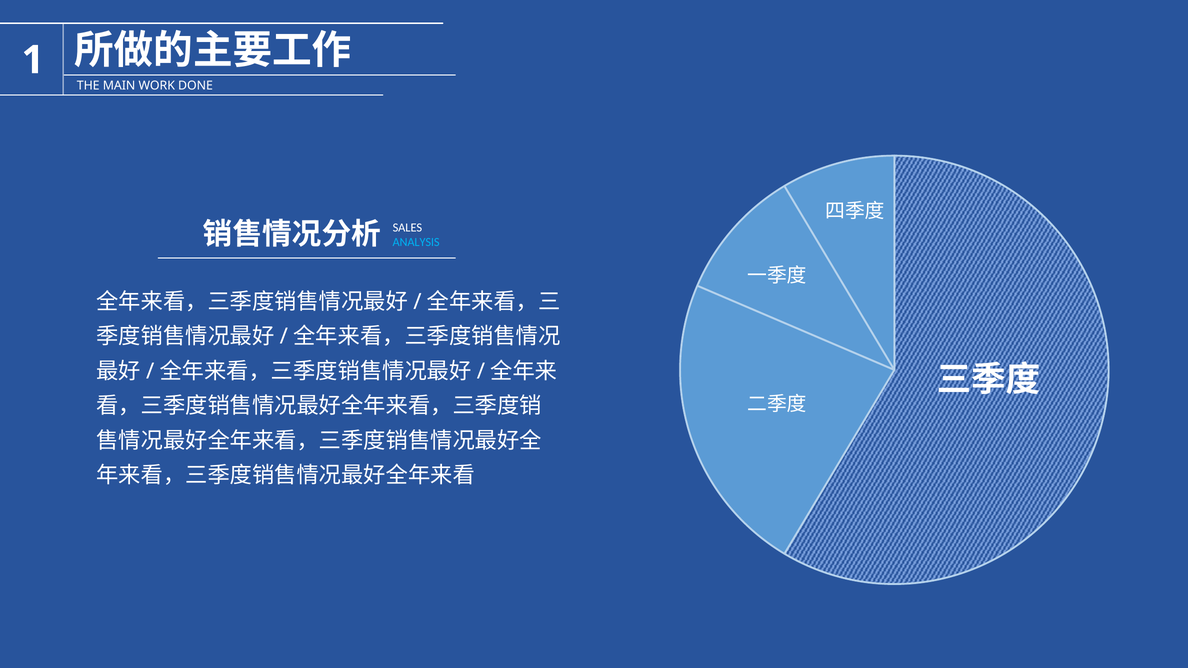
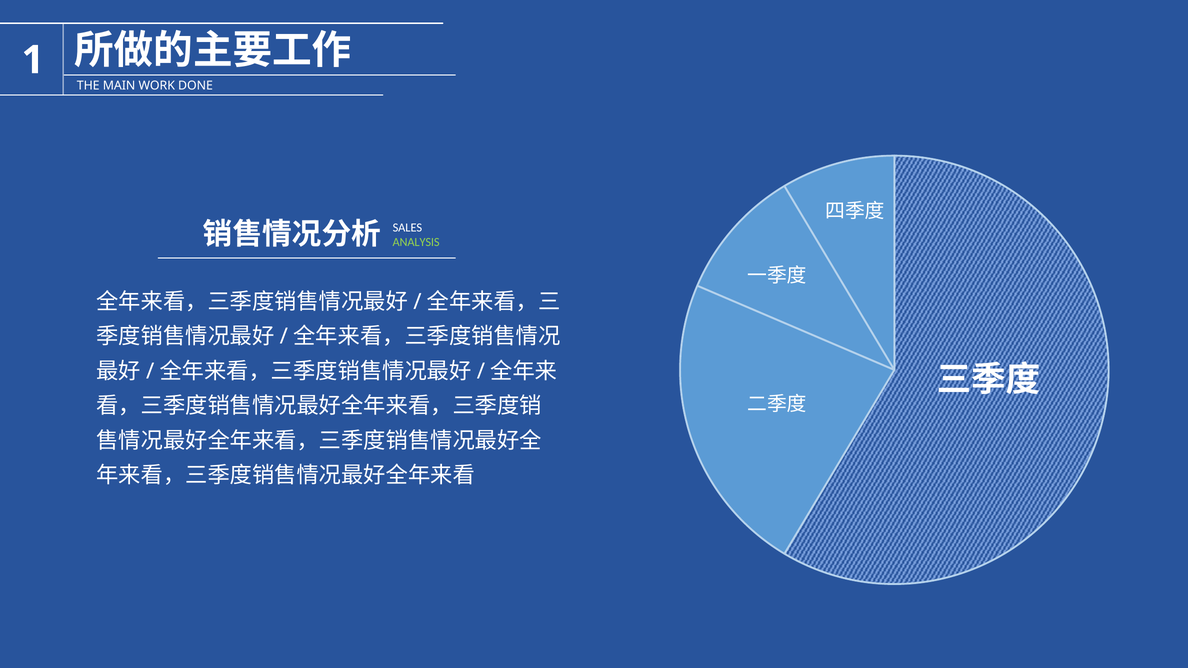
ANALYSIS colour: light blue -> light green
